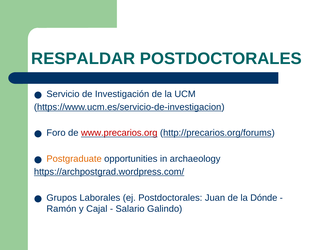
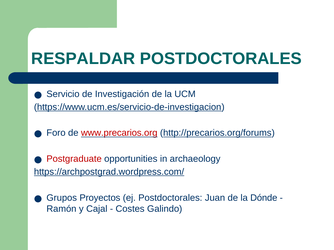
Postgraduate colour: orange -> red
Laborales: Laborales -> Proyectos
Salario: Salario -> Costes
